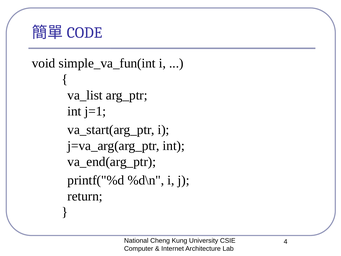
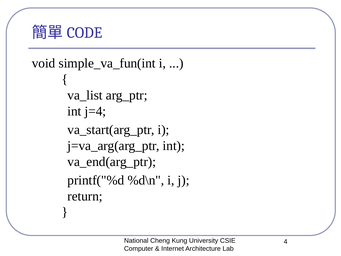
j=1: j=1 -> j=4
